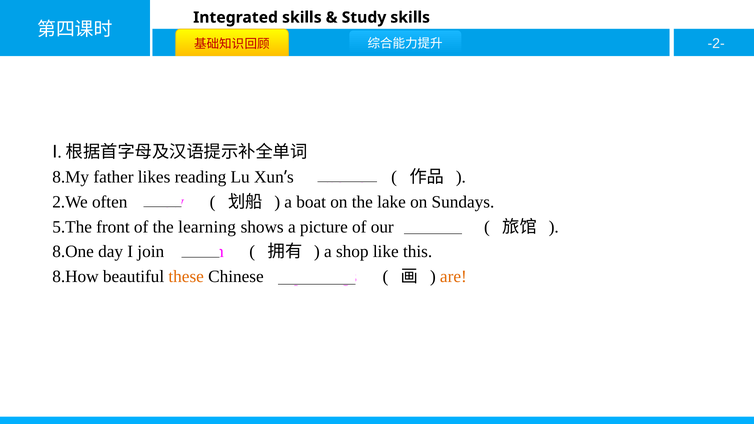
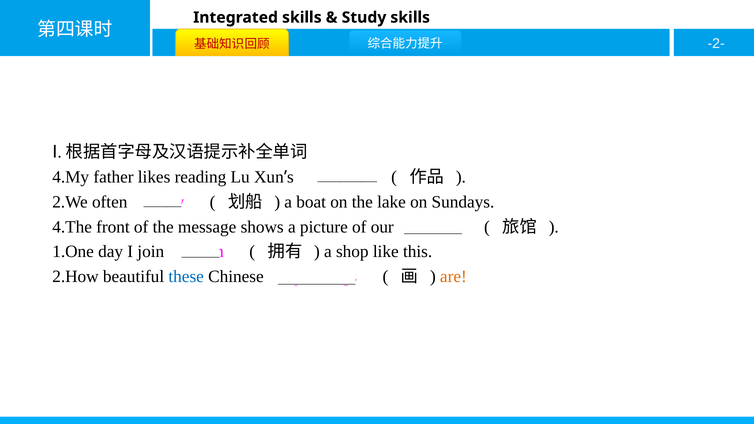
8.My: 8.My -> 4.My
5.The: 5.The -> 4.The
learning: learning -> message
8.One: 8.One -> 1.One
8.How: 8.How -> 2.How
these colour: orange -> blue
